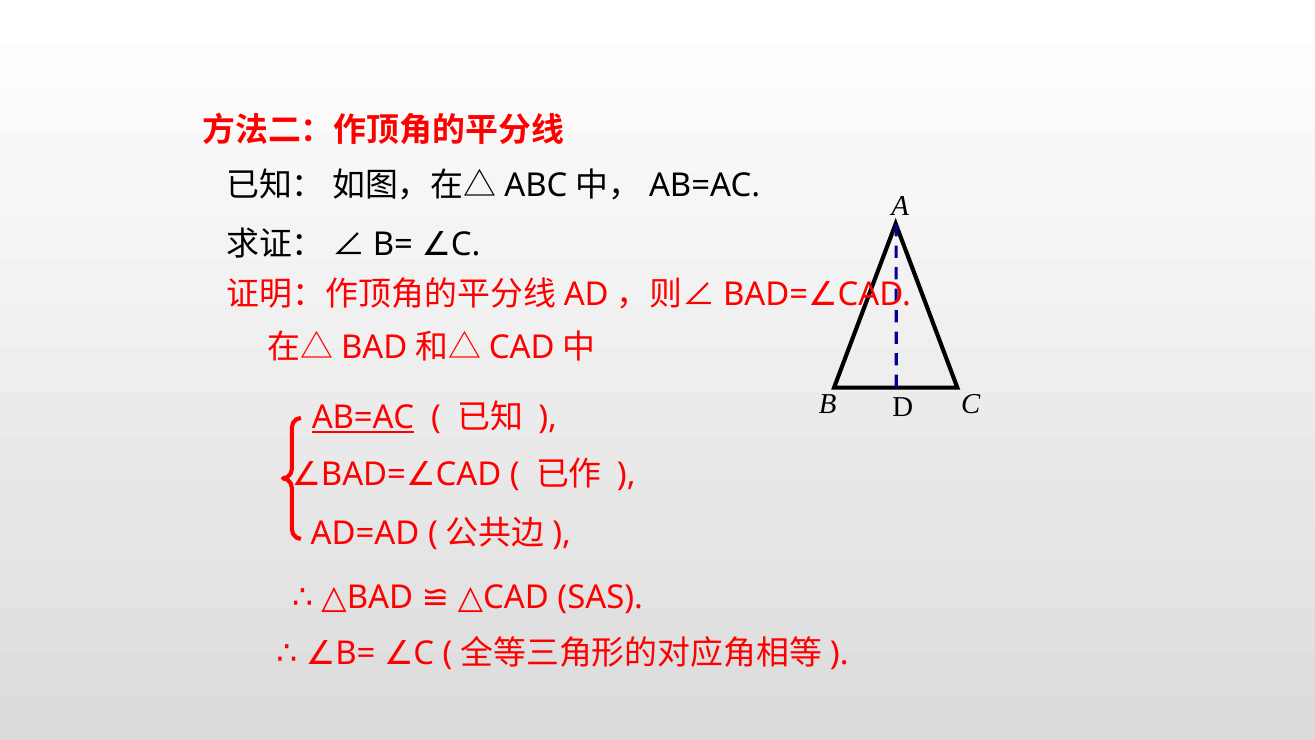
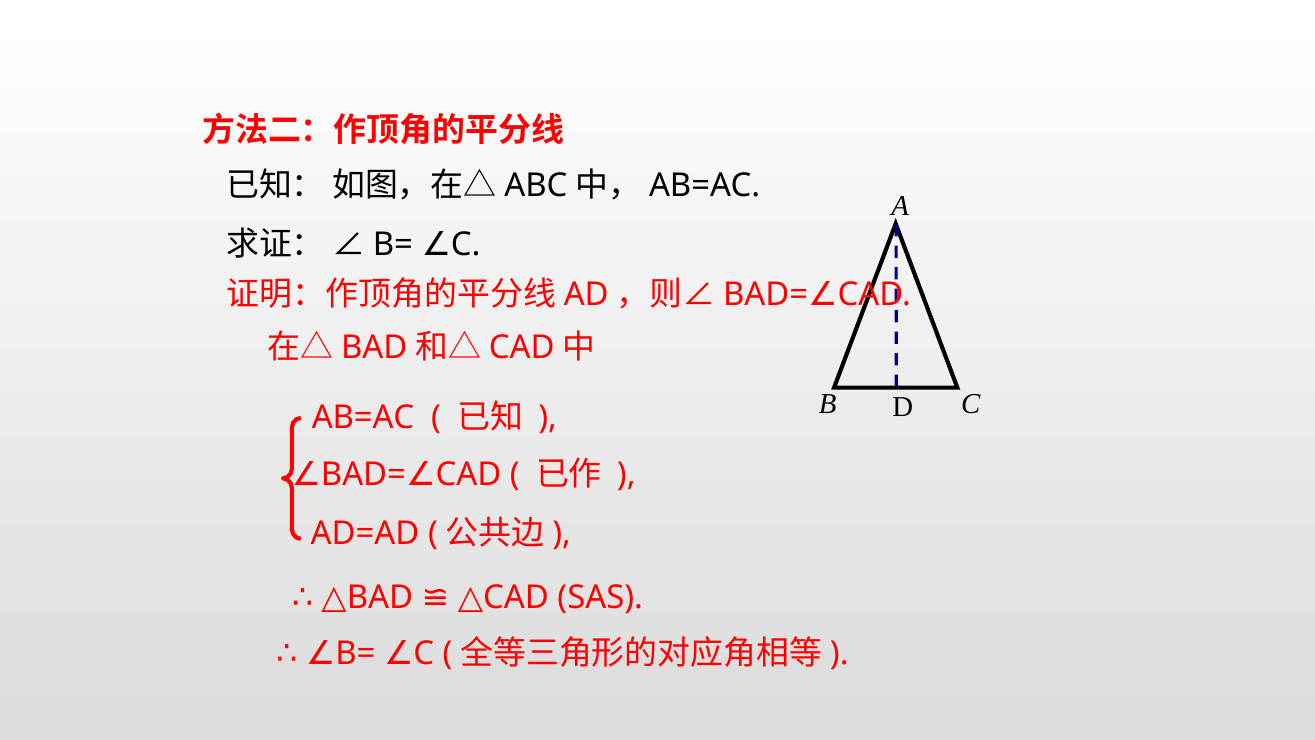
AB=AC at (363, 418) underline: present -> none
